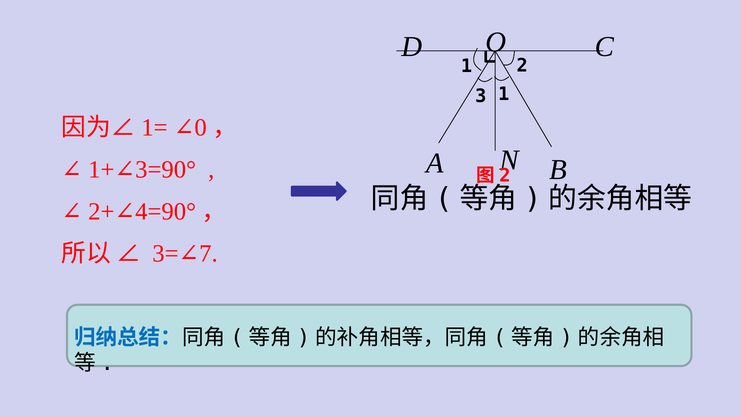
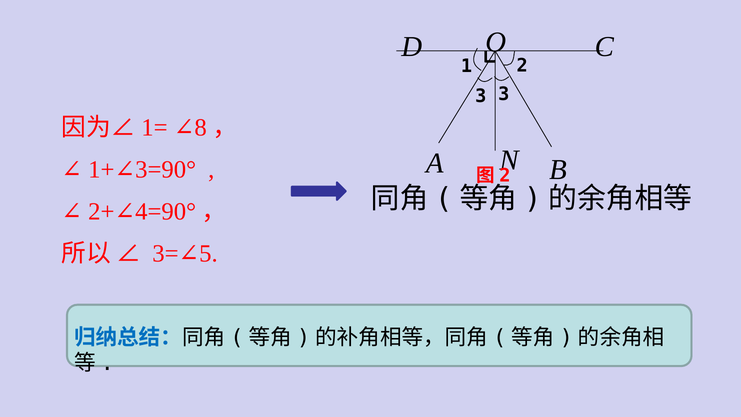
3 1: 1 -> 3
0: 0 -> 8
7: 7 -> 5
